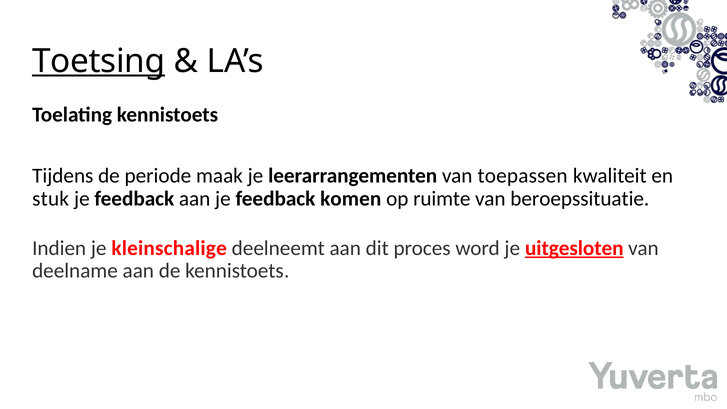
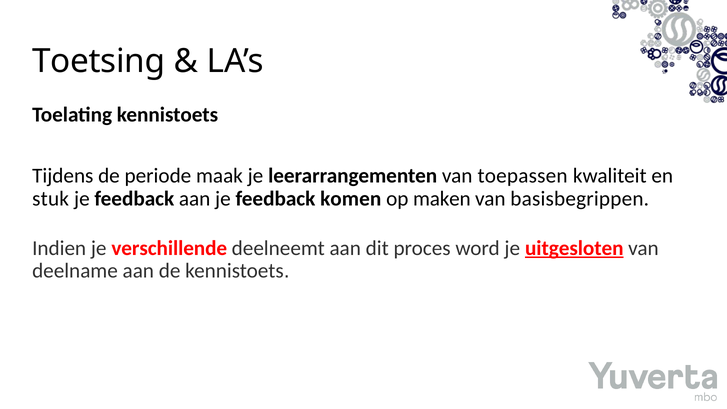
Toetsing underline: present -> none
ruimte: ruimte -> maken
beroepssituatie: beroepssituatie -> basisbegrippen
kleinschalige: kleinschalige -> verschillende
